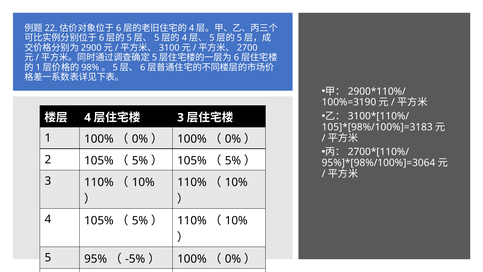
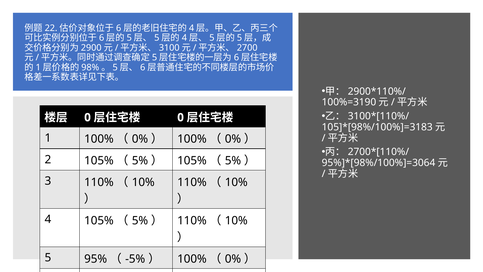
4 at (88, 117): 4 -> 0
3 at (181, 117): 3 -> 0
